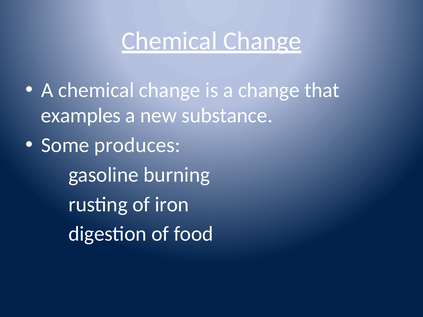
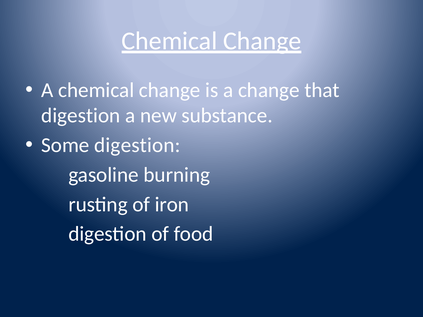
examples at (81, 116): examples -> digestion
Some produces: produces -> digestion
